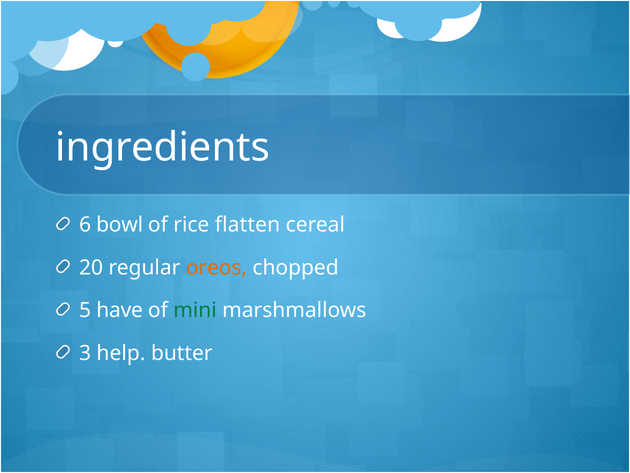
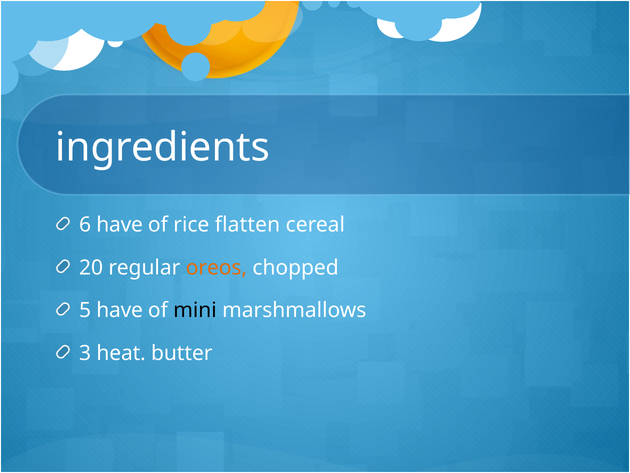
6 bowl: bowl -> have
mini colour: green -> black
help: help -> heat
